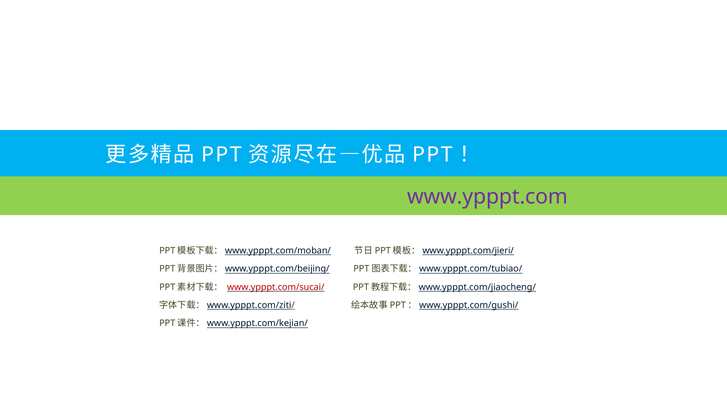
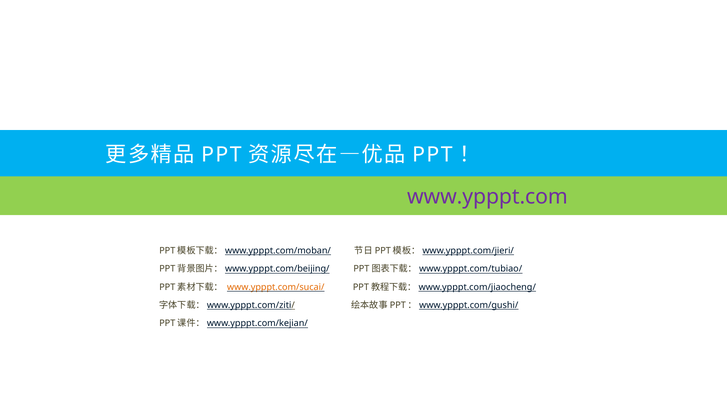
www.ypppt.com/sucai/ colour: red -> orange
